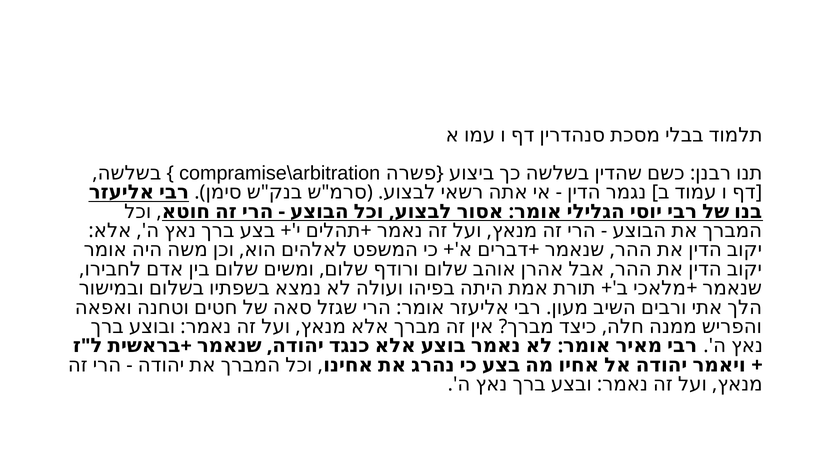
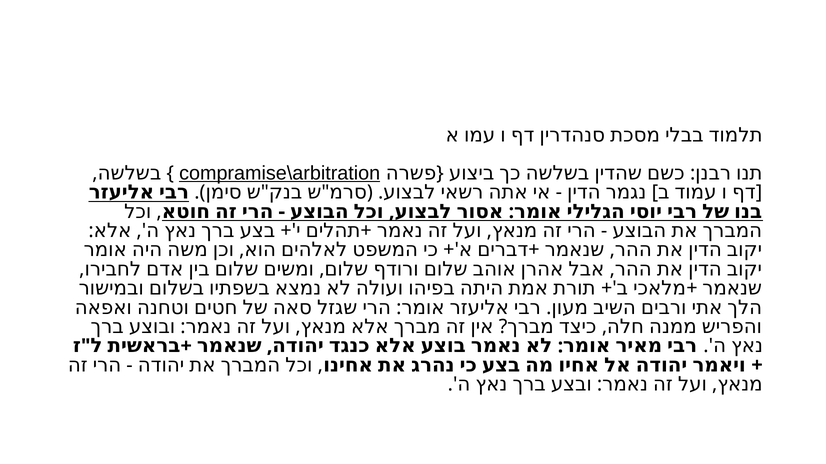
compramise\arbitration underline: none -> present
